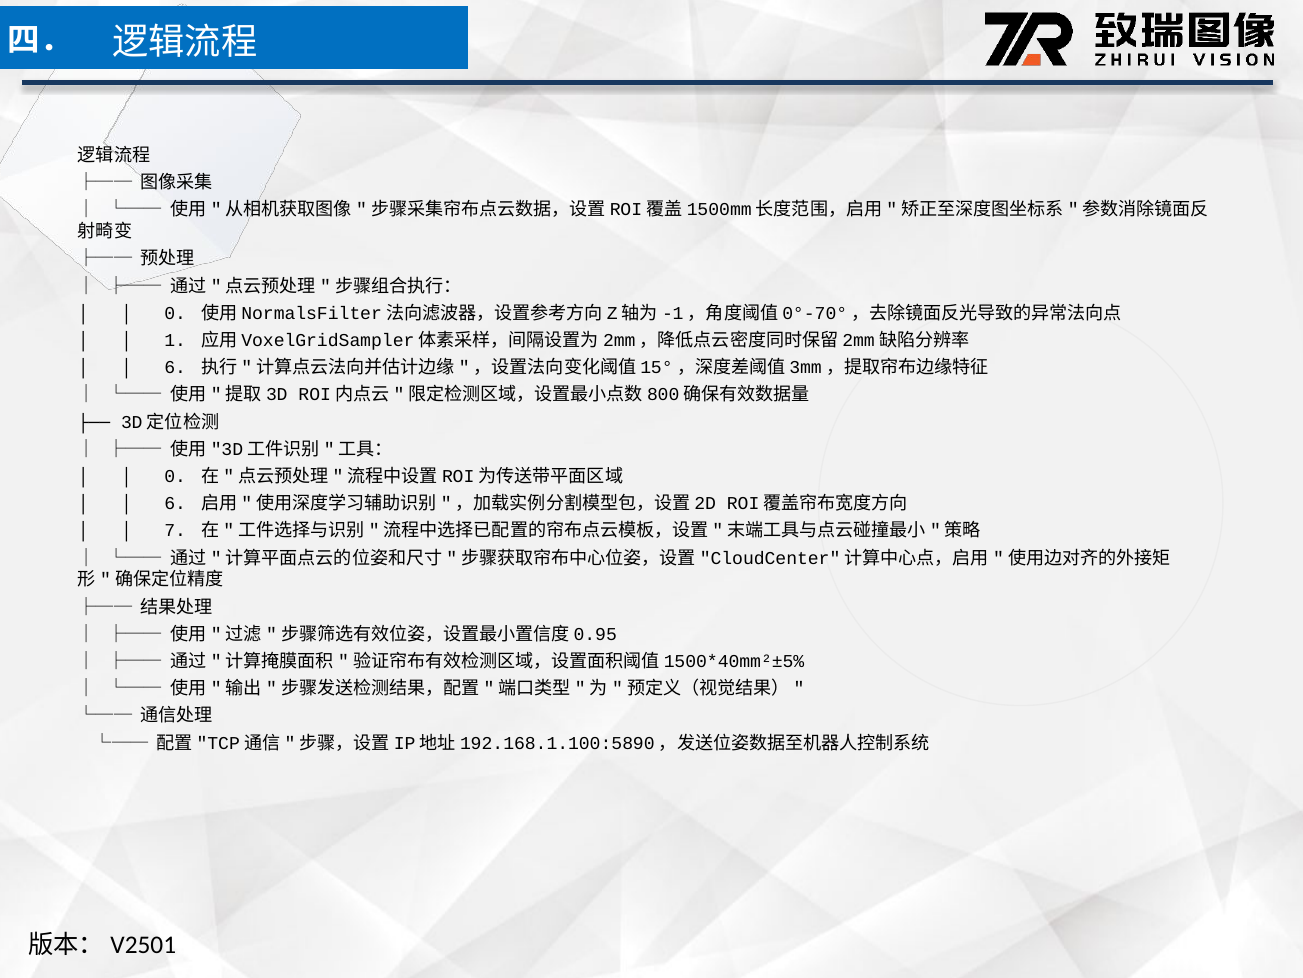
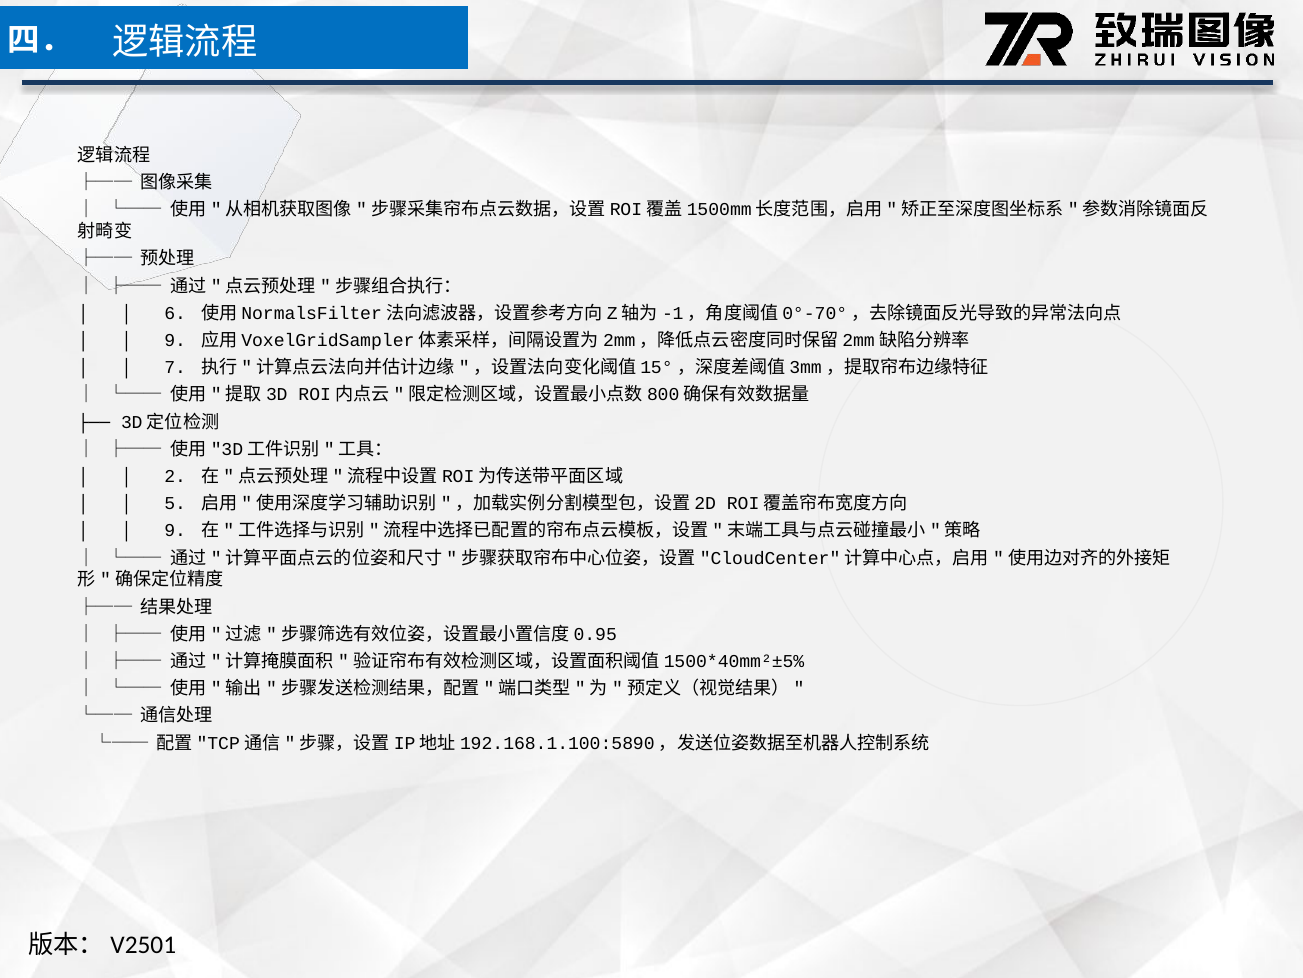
0 at (175, 313): 0 -> 6
1 at (175, 340): 1 -> 9
6 at (175, 367): 6 -> 7
0 at (175, 476): 0 -> 2
6 at (175, 503): 6 -> 5
7 at (175, 531): 7 -> 9
